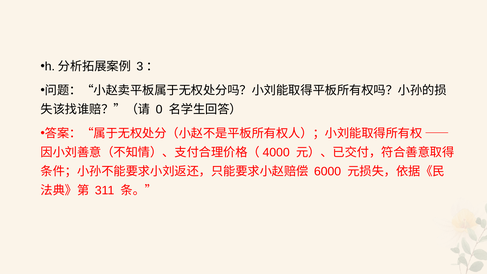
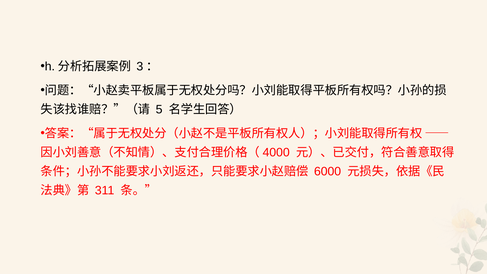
0: 0 -> 5
